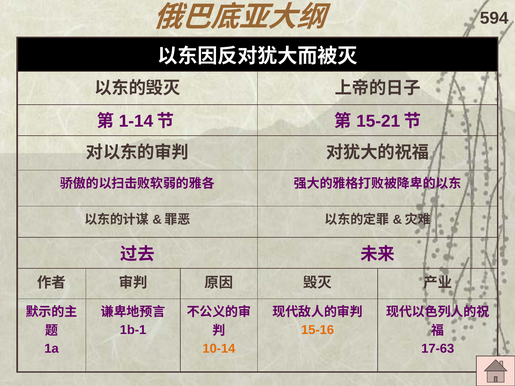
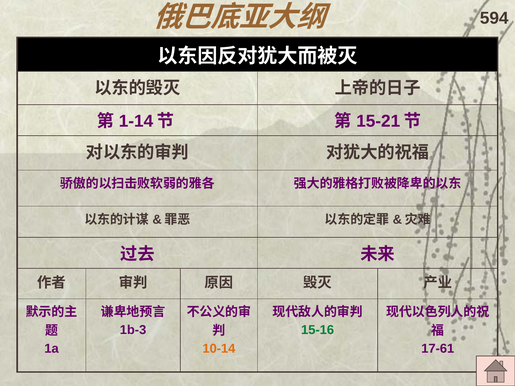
1b-1: 1b-1 -> 1b-3
15-16 colour: orange -> green
17-63: 17-63 -> 17-61
